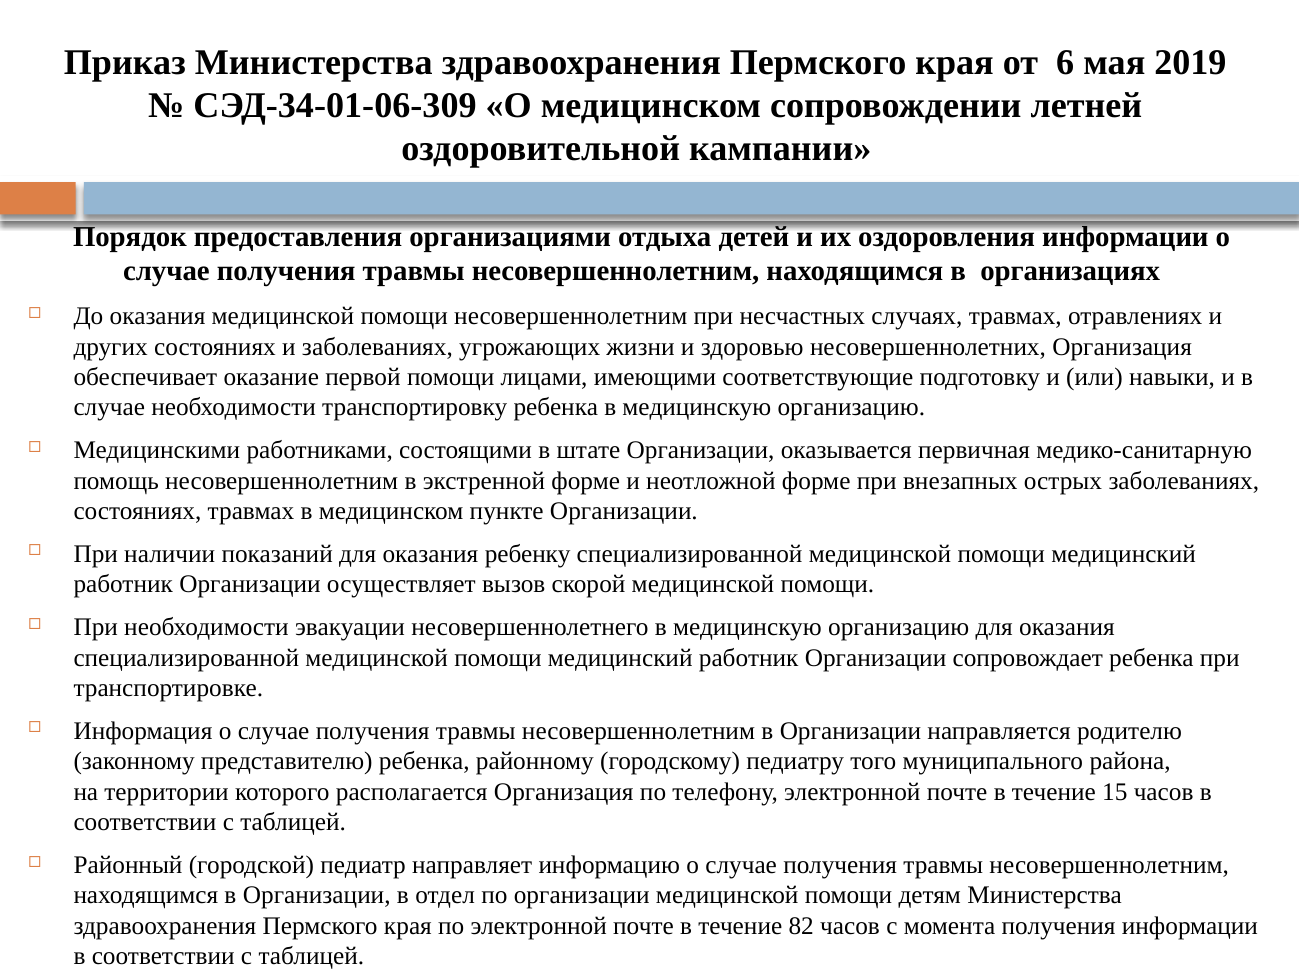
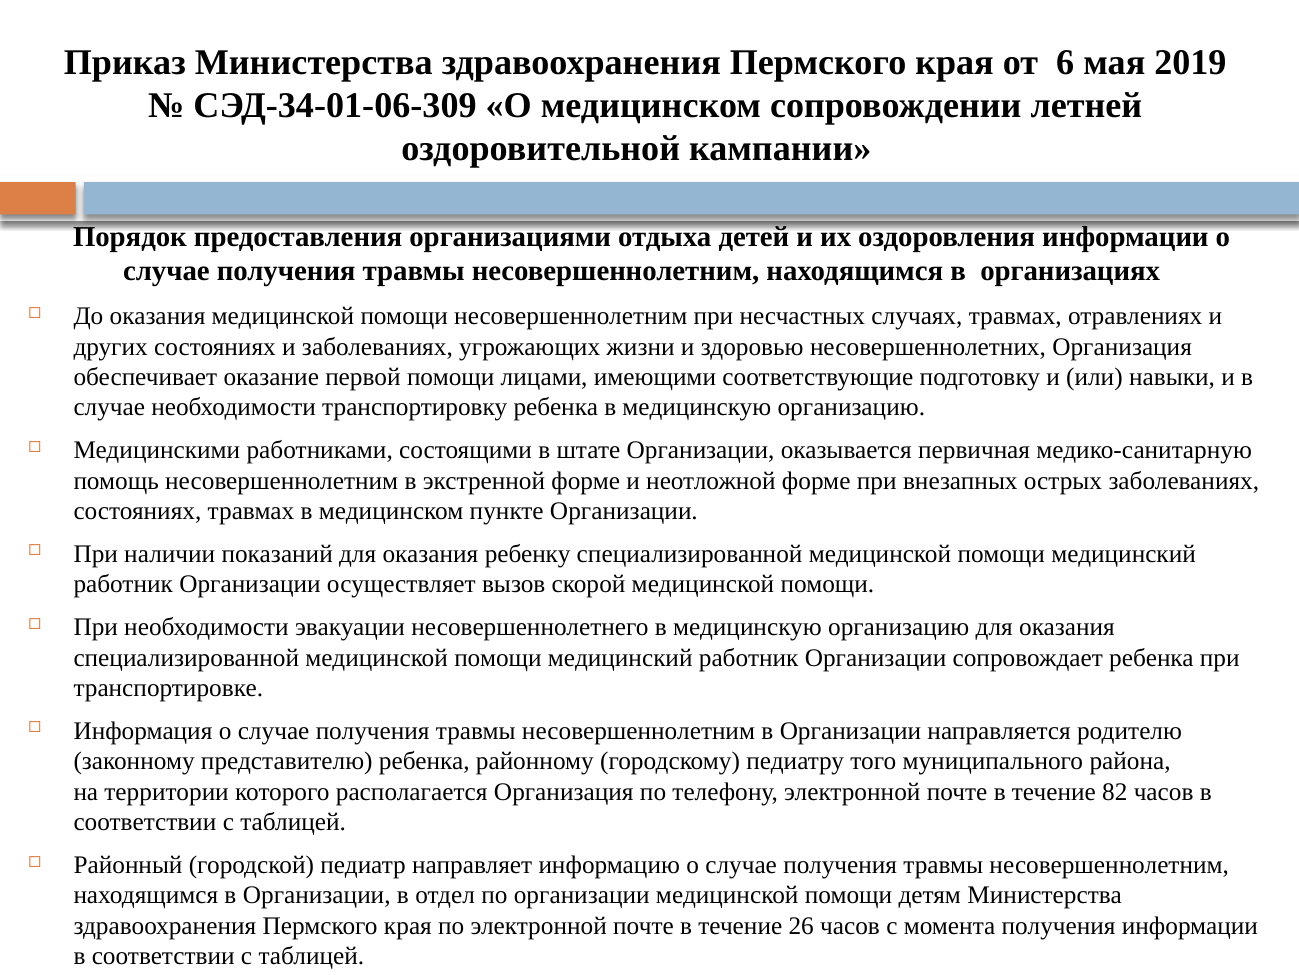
15: 15 -> 82
82: 82 -> 26
